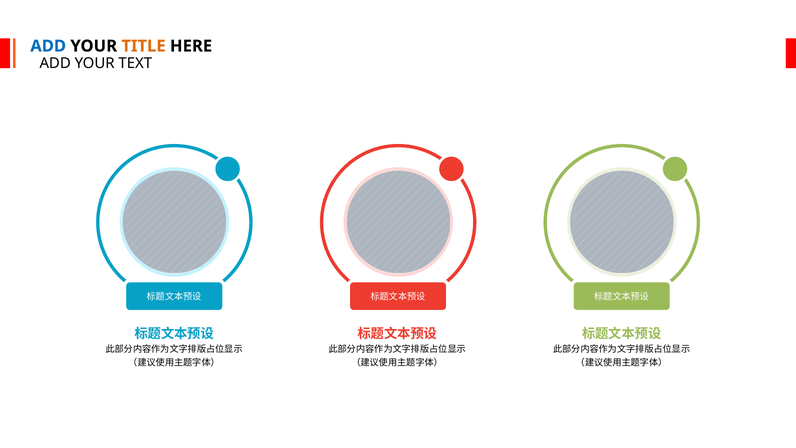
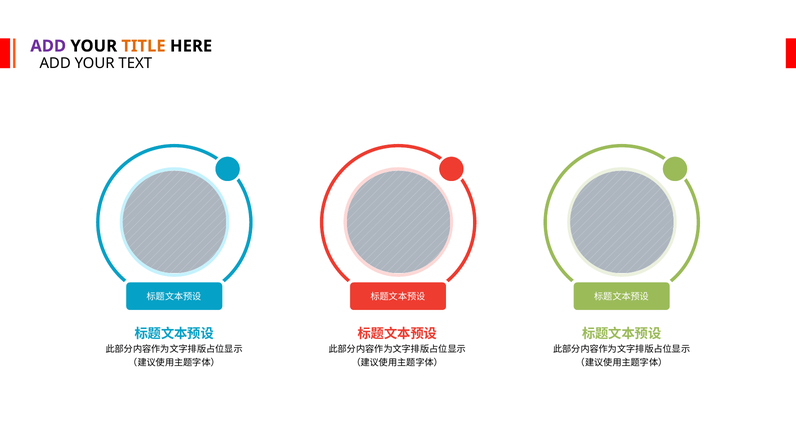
ADD at (48, 46) colour: blue -> purple
